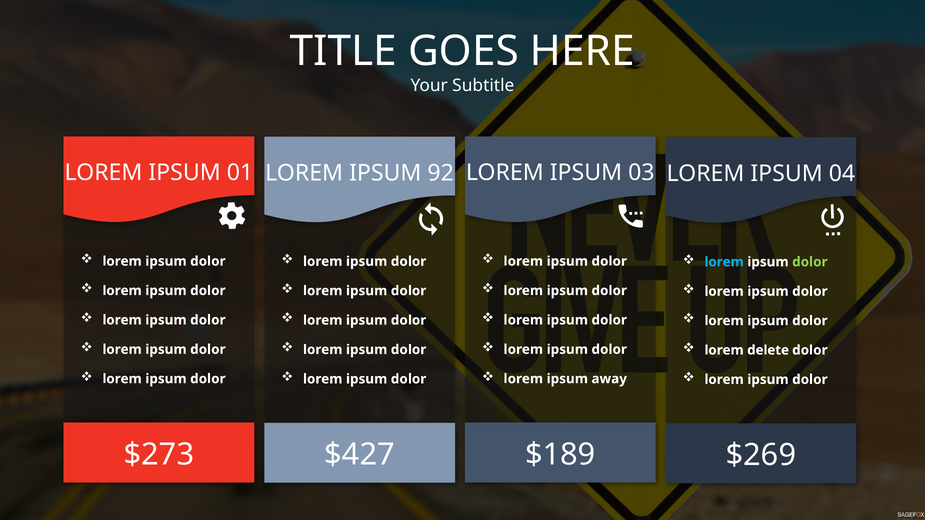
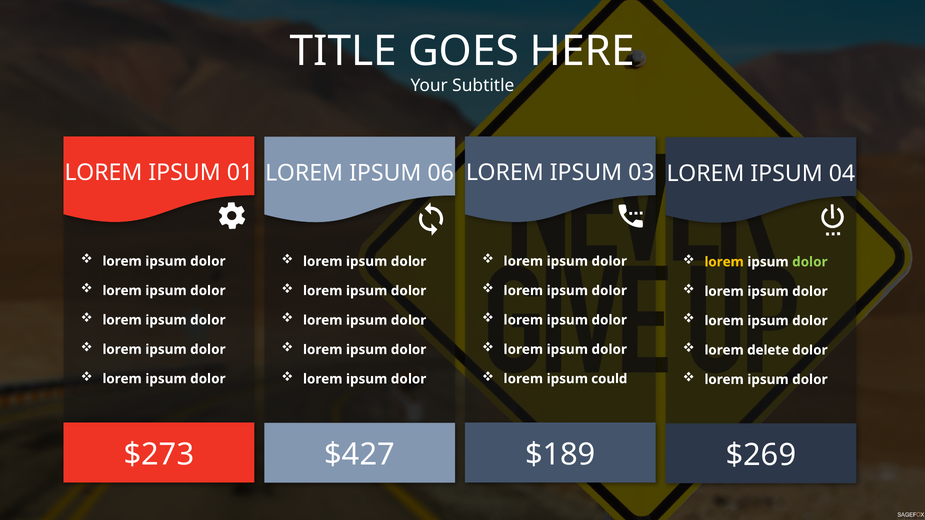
92: 92 -> 06
lorem at (724, 262) colour: light blue -> yellow
away: away -> could
